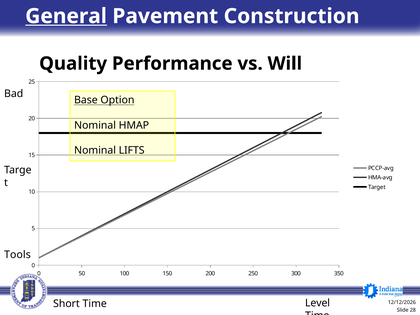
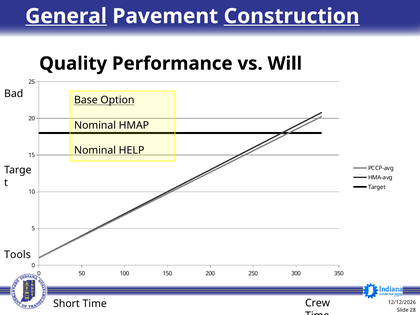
Construction underline: none -> present
LIFTS: LIFTS -> HELP
Level: Level -> Crew
